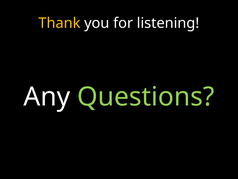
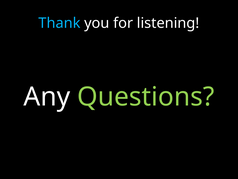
Thank colour: yellow -> light blue
